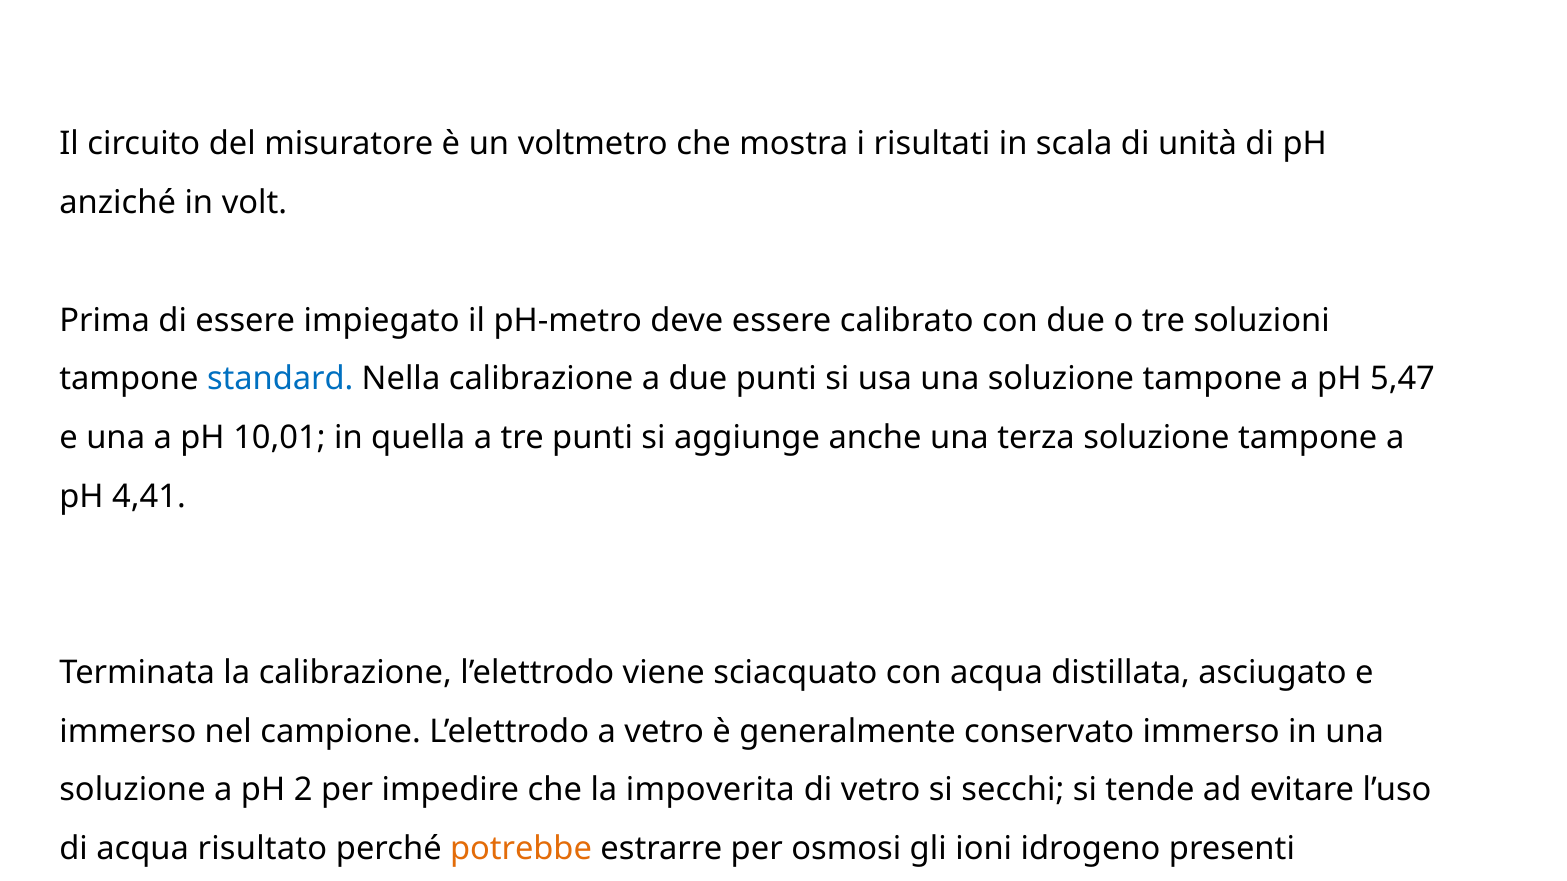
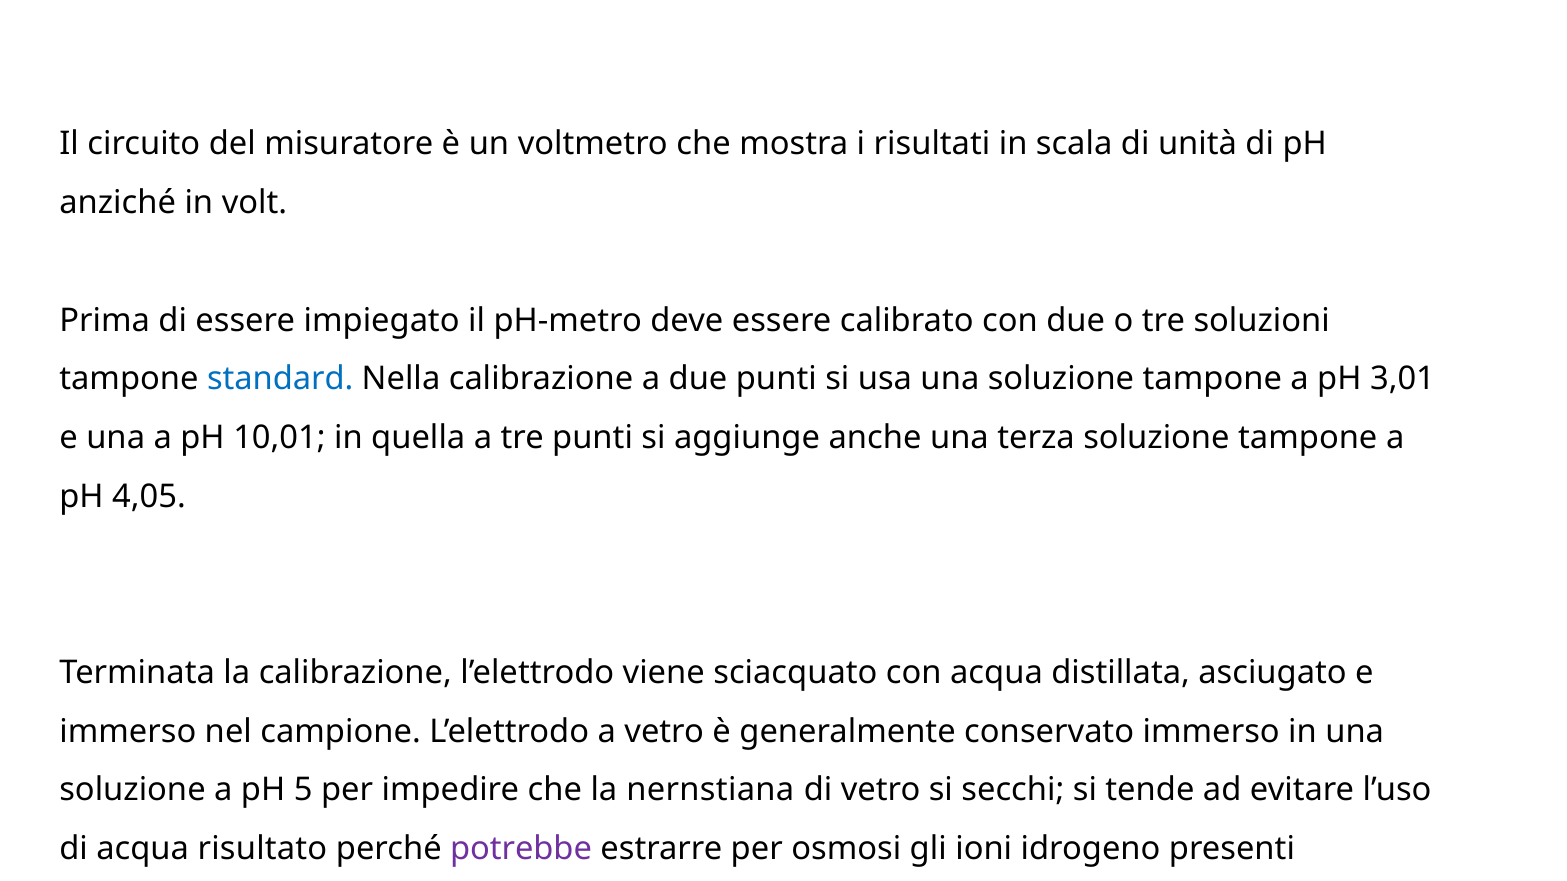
5,47: 5,47 -> 3,01
4,41: 4,41 -> 4,05
2: 2 -> 5
impoverita: impoverita -> nernstiana
potrebbe colour: orange -> purple
